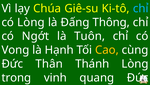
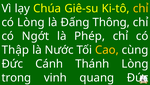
chỉ at (141, 8) colour: light blue -> yellow
Tuôn: Tuôn -> Phép
Vong: Vong -> Thập
Hạnh: Hạnh -> Nước
Thân: Thân -> Cánh
